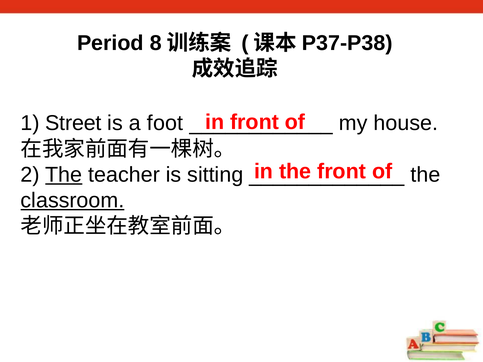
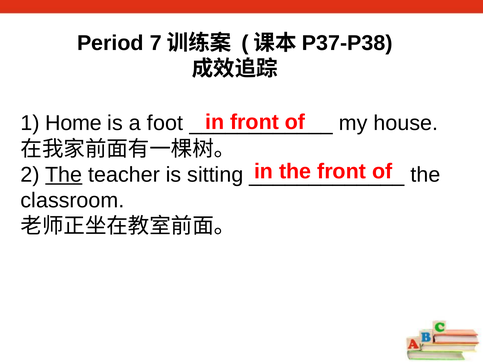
8: 8 -> 7
Street: Street -> Home
classroom underline: present -> none
